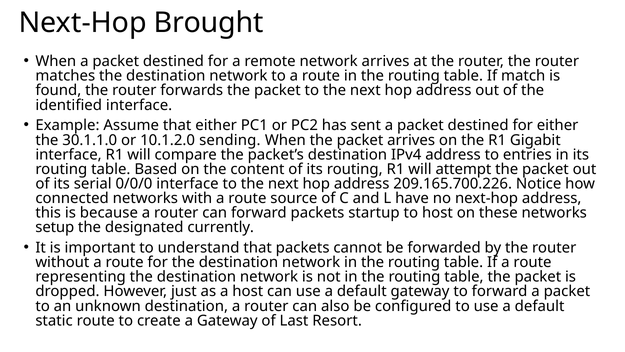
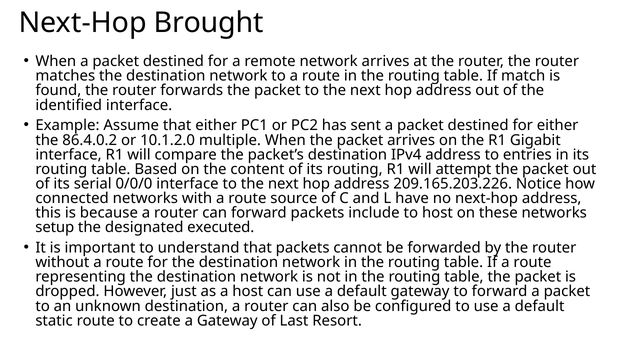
30.1.1.0: 30.1.1.0 -> 86.4.0.2
sending: sending -> multiple
209.165.700.226: 209.165.700.226 -> 209.165.203.226
startup: startup -> include
currently: currently -> executed
